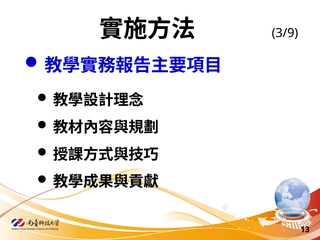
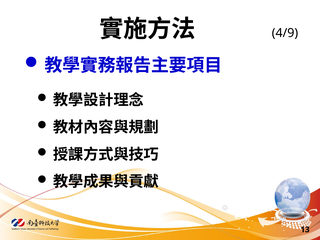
3/9: 3/9 -> 4/9
